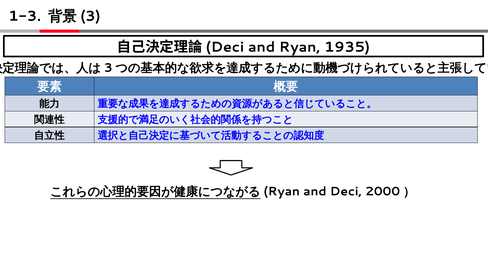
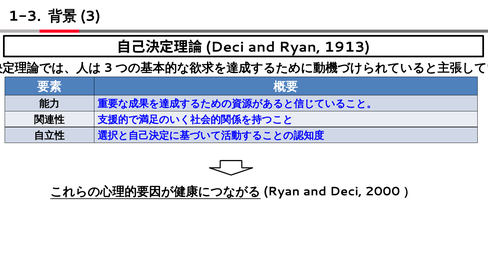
1935: 1935 -> 1913
